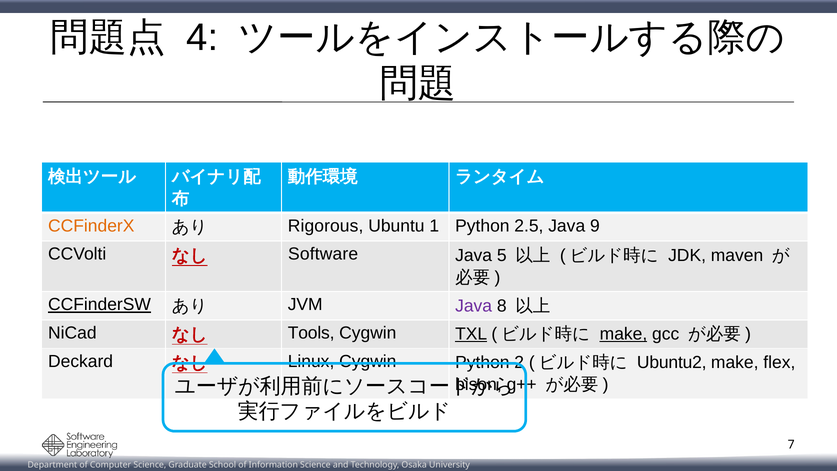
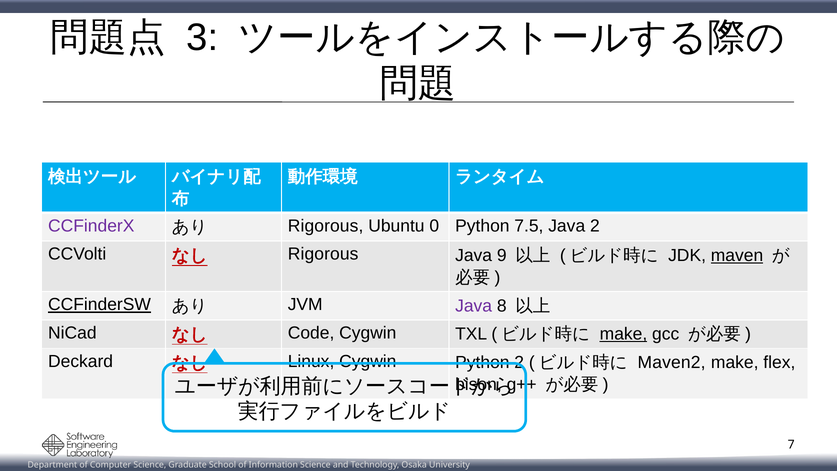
4: 4 -> 3
CCFinderX colour: orange -> purple
1: 1 -> 0
2.5: 2.5 -> 7.5
Java 9: 9 -> 2
Software at (323, 254): Software -> Rigorous
5: 5 -> 9
maven underline: none -> present
Tools: Tools -> Code
TXL underline: present -> none
Ubuntu2: Ubuntu2 -> Maven2
